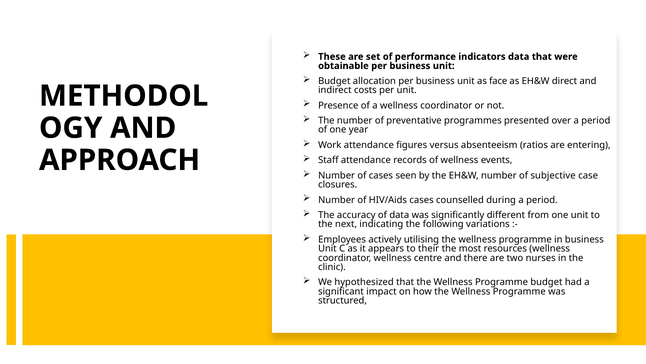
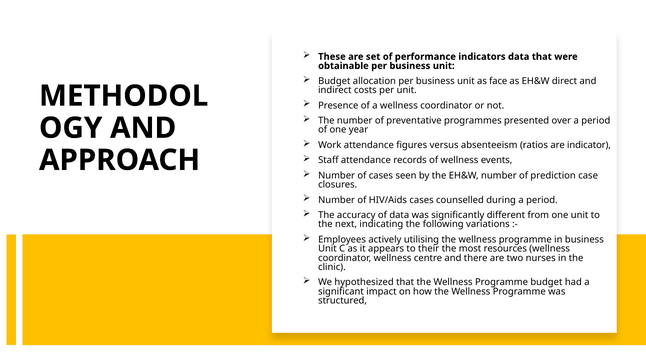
entering: entering -> indicator
subjective: subjective -> prediction
